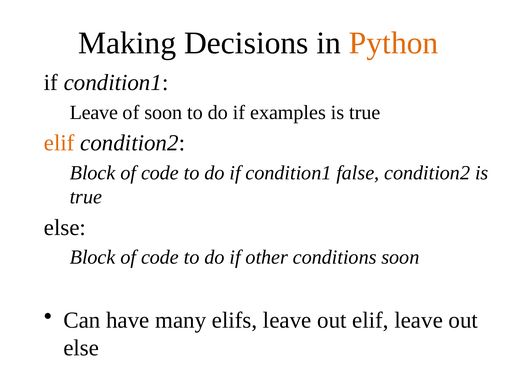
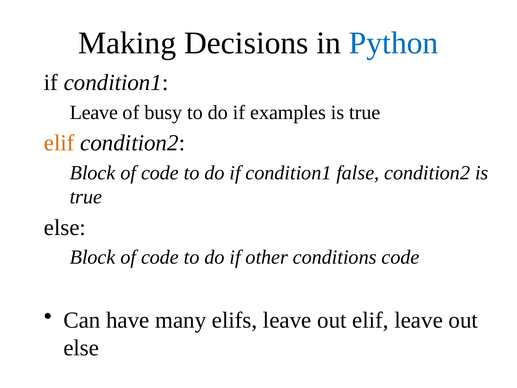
Python colour: orange -> blue
of soon: soon -> busy
conditions soon: soon -> code
